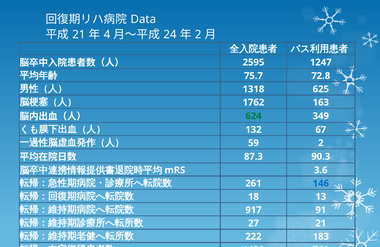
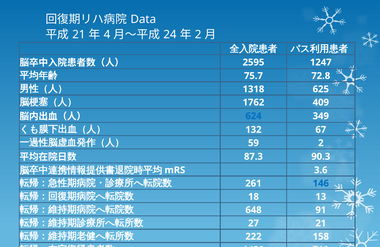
163: 163 -> 409
624 colour: green -> blue
917: 917 -> 648
183: 183 -> 158
